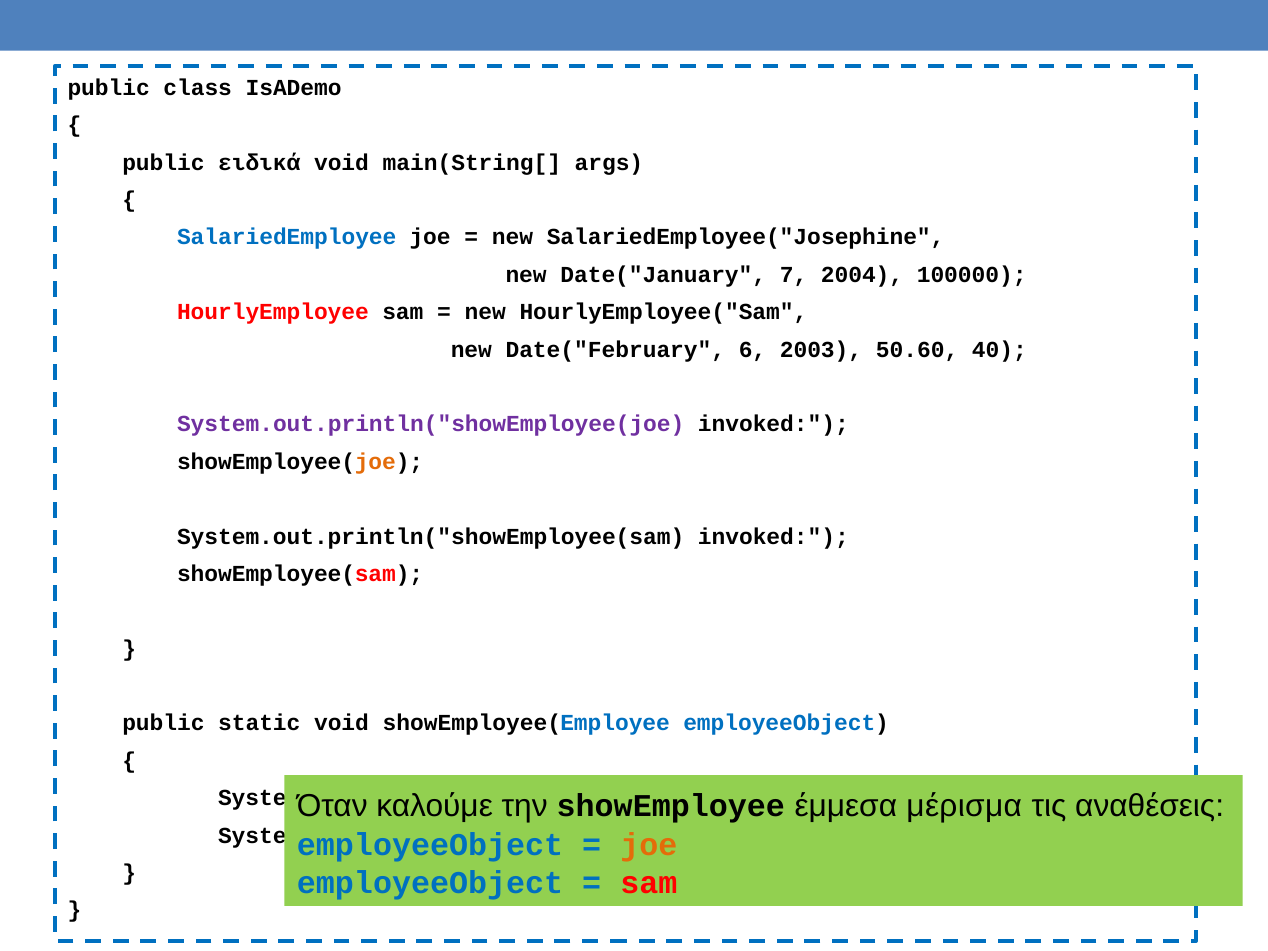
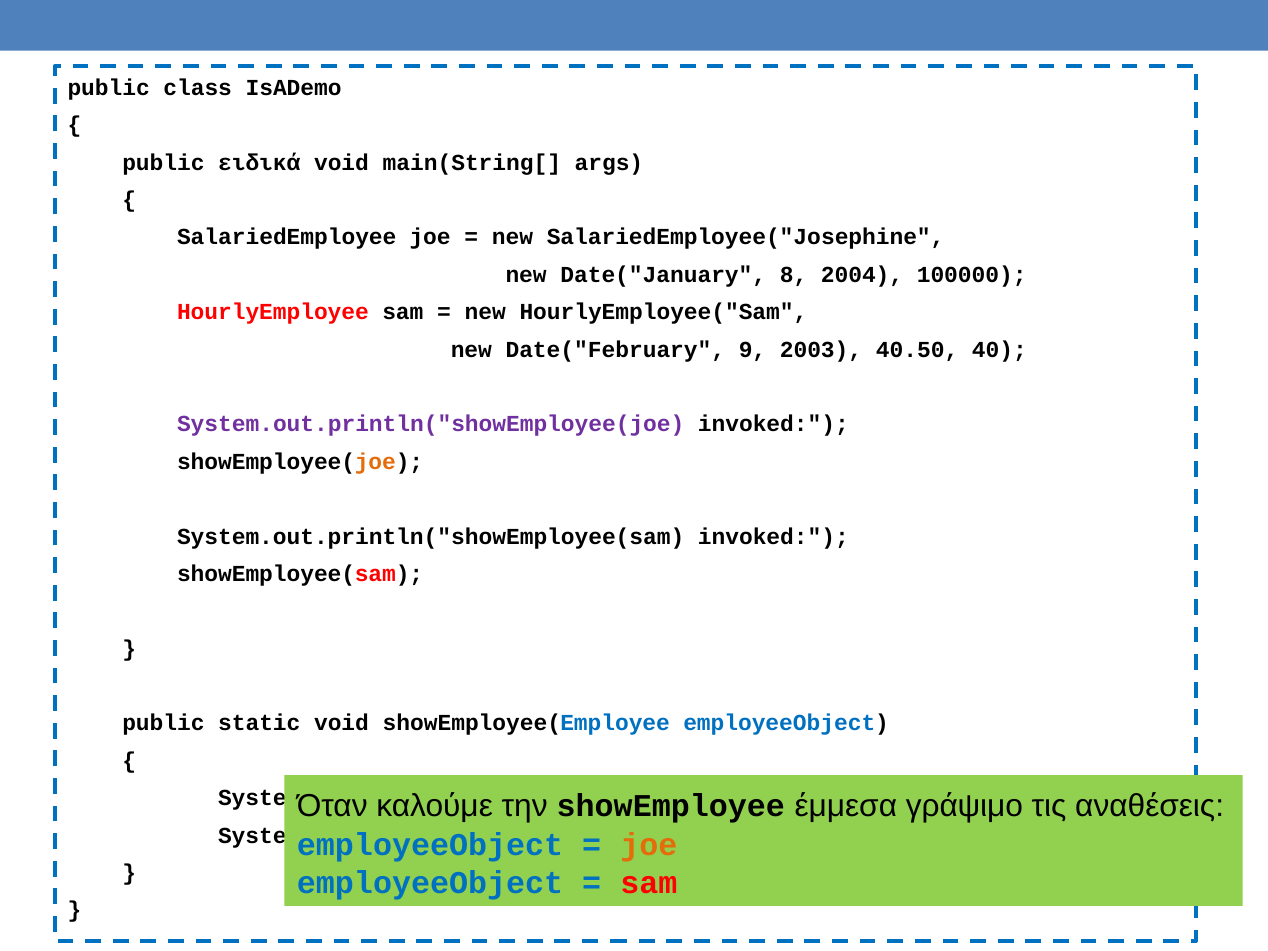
SalariedEmployee colour: blue -> black
7: 7 -> 8
6: 6 -> 9
50.60: 50.60 -> 40.50
μέρισμα: μέρισμα -> γράψιμο
